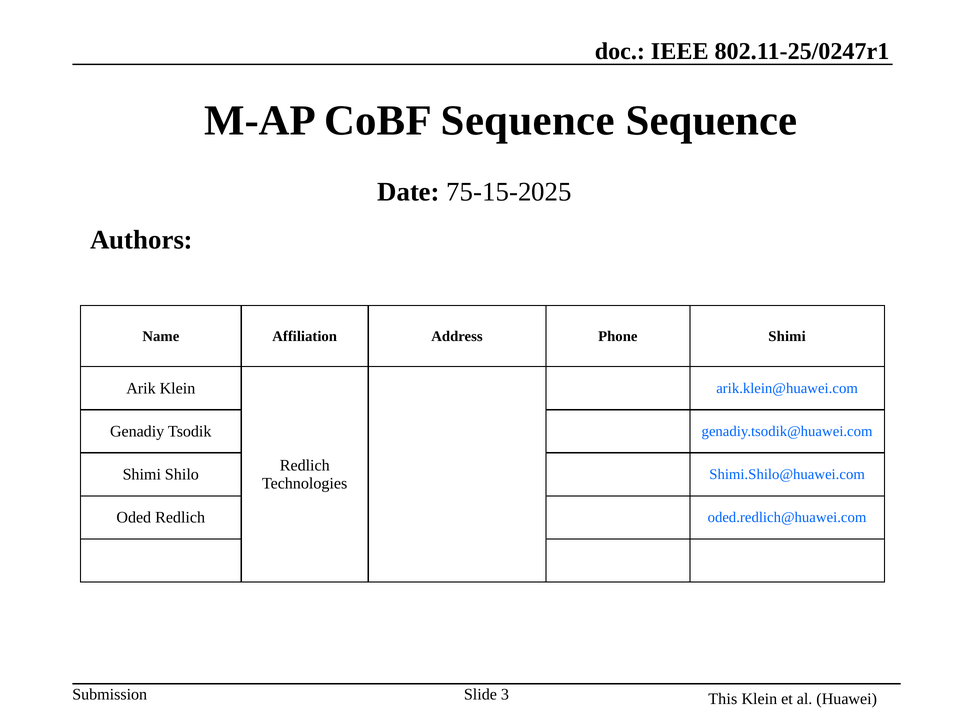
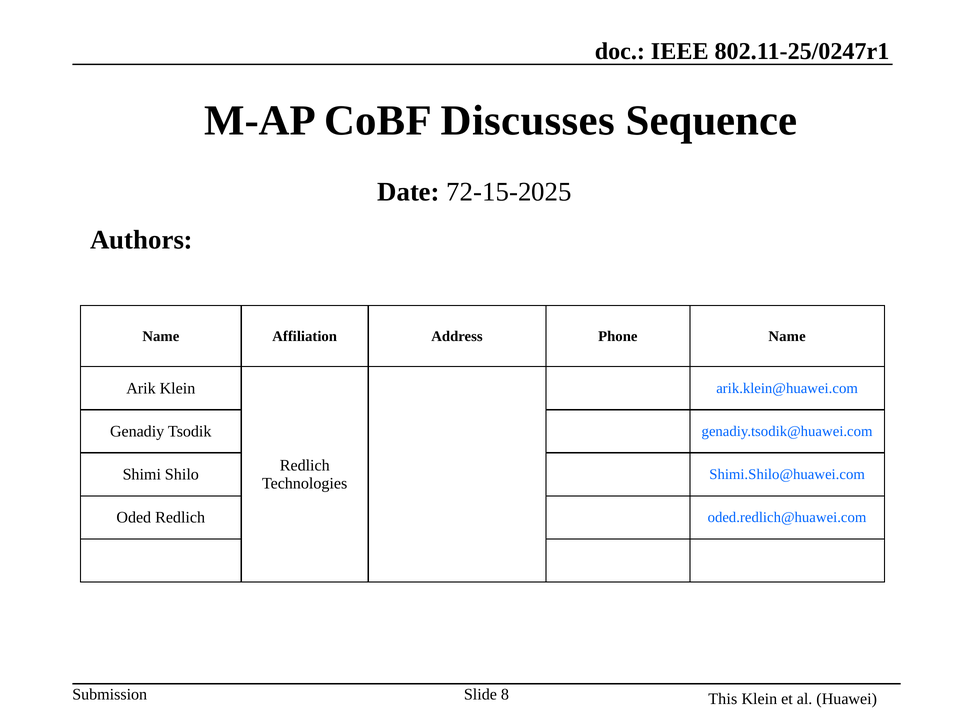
CoBF Sequence: Sequence -> Discusses
75-15-2025: 75-15-2025 -> 72-15-2025
Phone Shimi: Shimi -> Name
3: 3 -> 8
